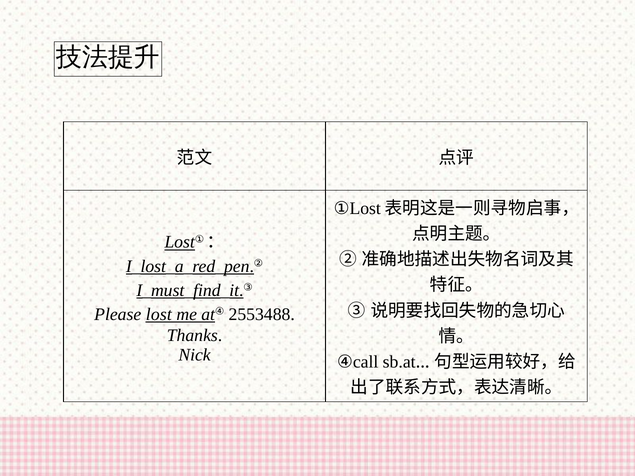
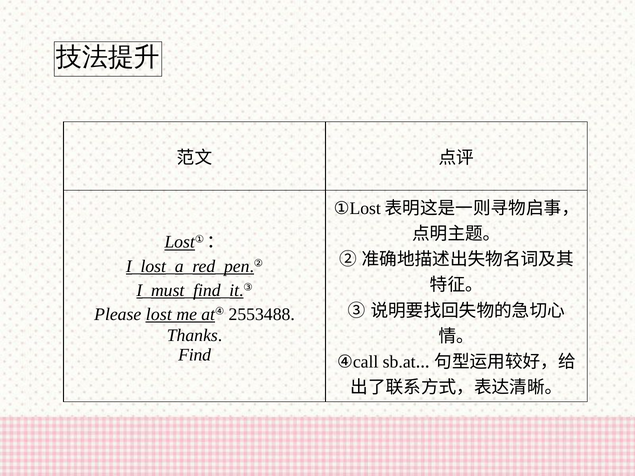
Nick: Nick -> Find
